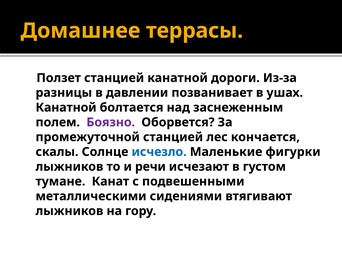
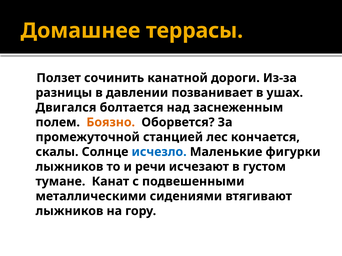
Ползет станцией: станцией -> сочинить
Канатной at (66, 108): Канатной -> Двигался
Боязно colour: purple -> orange
